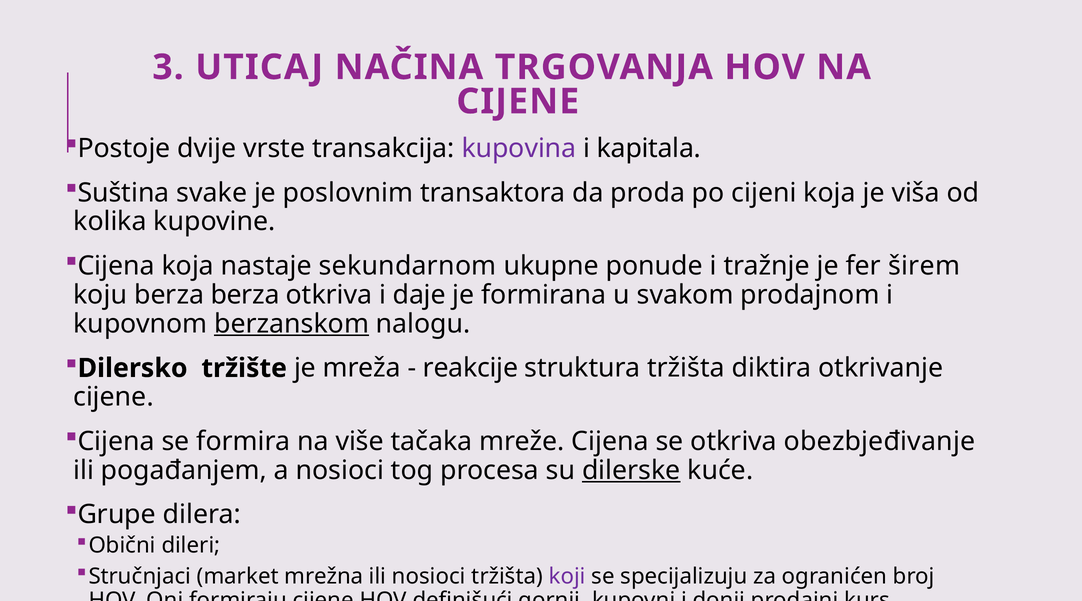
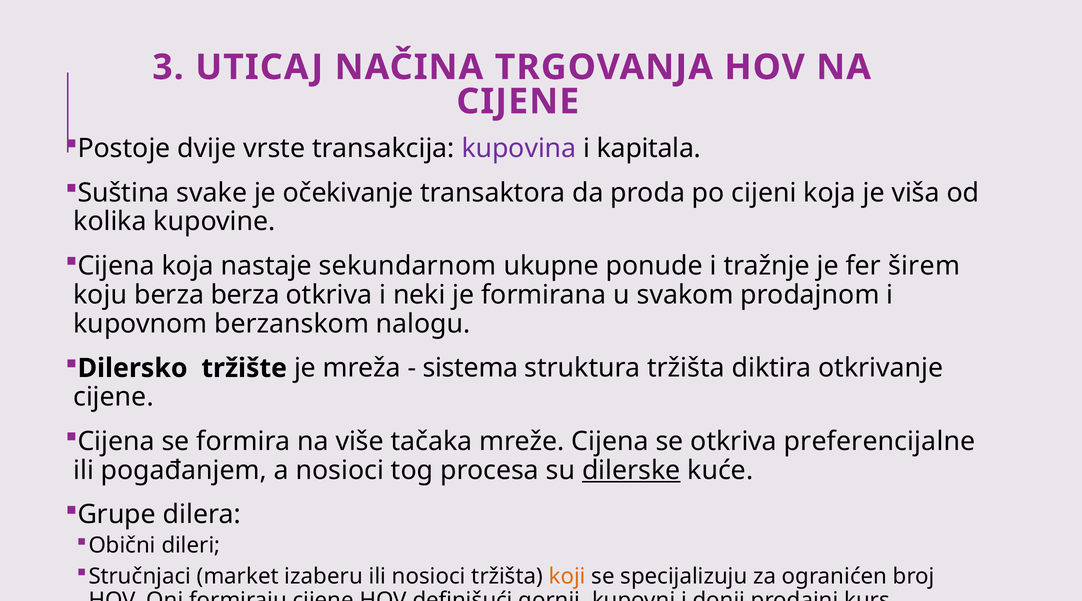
poslovnim: poslovnim -> očekivanje
daje: daje -> neki
berzanskom underline: present -> none
reakcije: reakcije -> sistema
obezbjeđivanje: obezbjeđivanje -> preferencijalne
mrežna: mrežna -> izaberu
koji colour: purple -> orange
